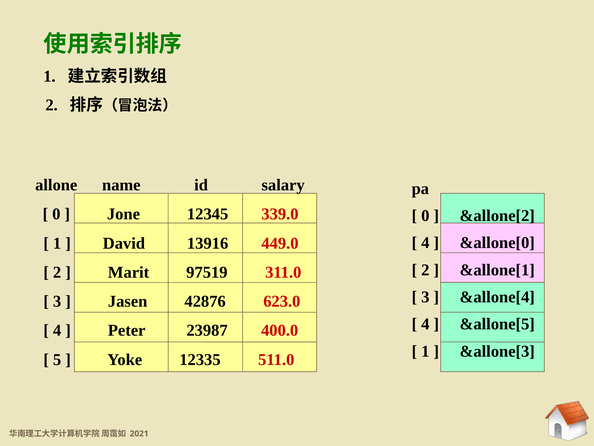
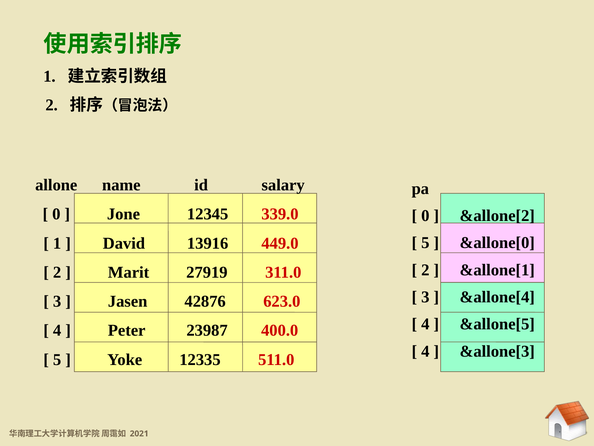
4 at (425, 243): 4 -> 5
97519: 97519 -> 27919
1 at (425, 351): 1 -> 4
